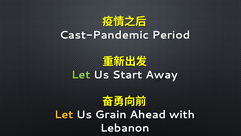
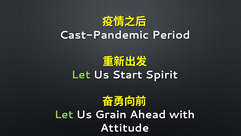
Away: Away -> Spirit
Let at (64, 114) colour: yellow -> light green
Lebanon: Lebanon -> Attitude
